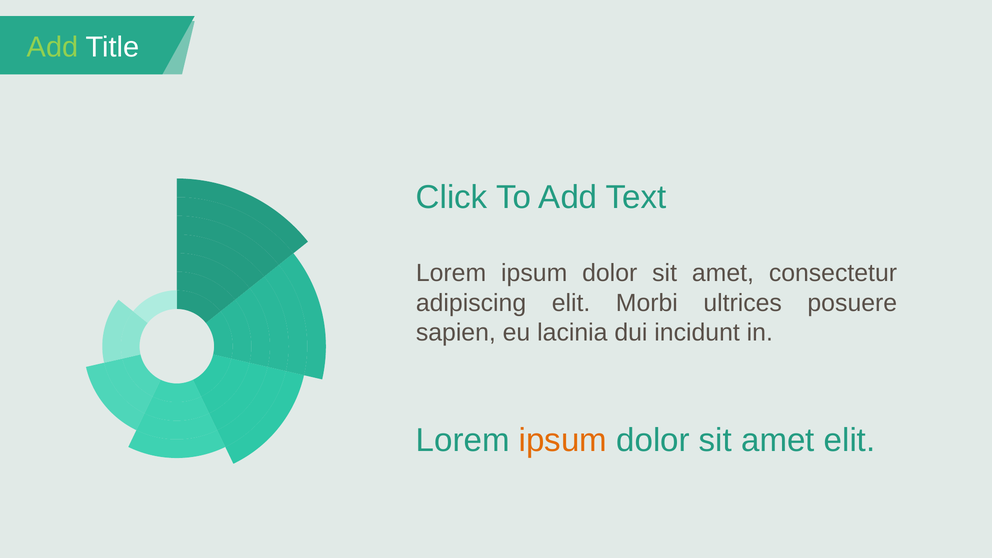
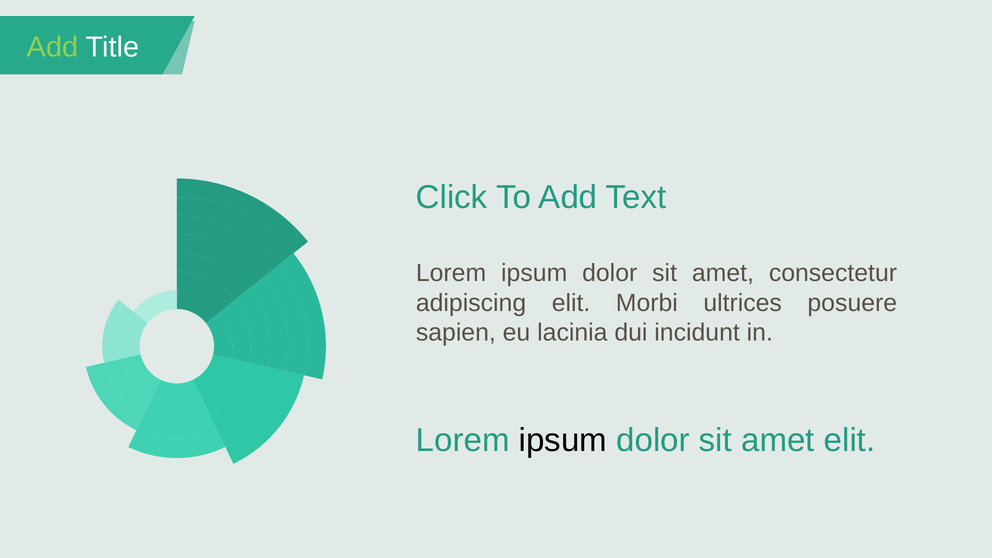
ipsum at (563, 440) colour: orange -> black
